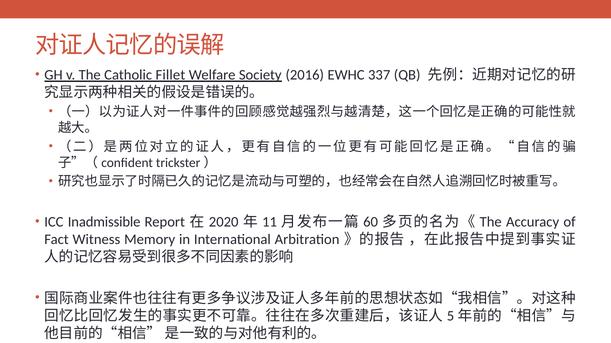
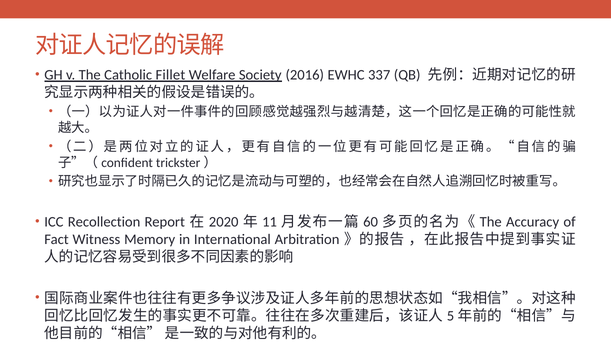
Inadmissible: Inadmissible -> Recollection
